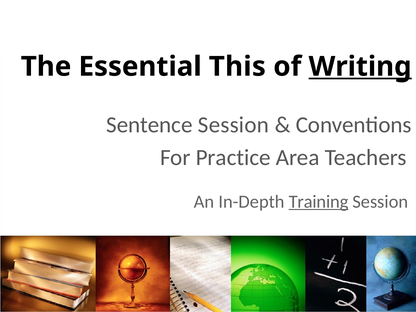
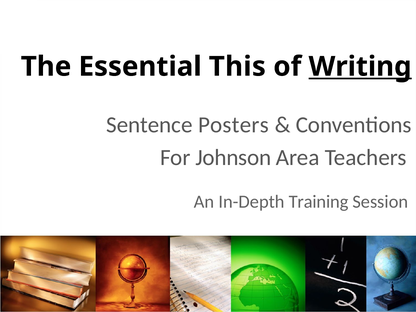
Sentence Session: Session -> Posters
Practice: Practice -> Johnson
Training underline: present -> none
